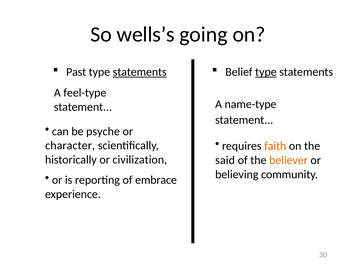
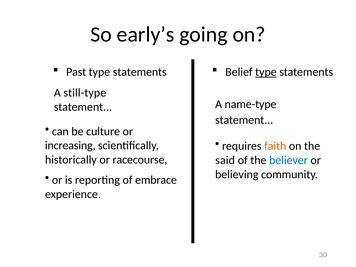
wells’s: wells’s -> early’s
statements at (140, 72) underline: present -> none
feel-type: feel-type -> still-type
psyche: psyche -> culture
character: character -> increasing
civilization: civilization -> racecourse
believer colour: orange -> blue
